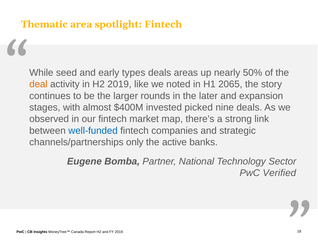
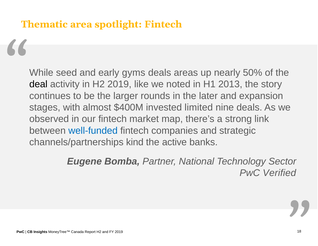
types: types -> gyms
deal colour: orange -> black
2065: 2065 -> 2013
picked: picked -> limited
only: only -> kind
